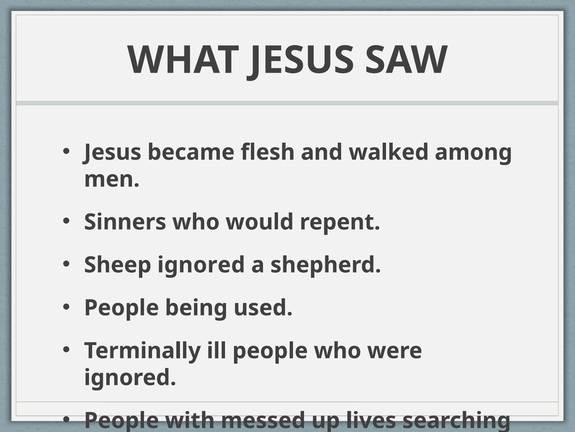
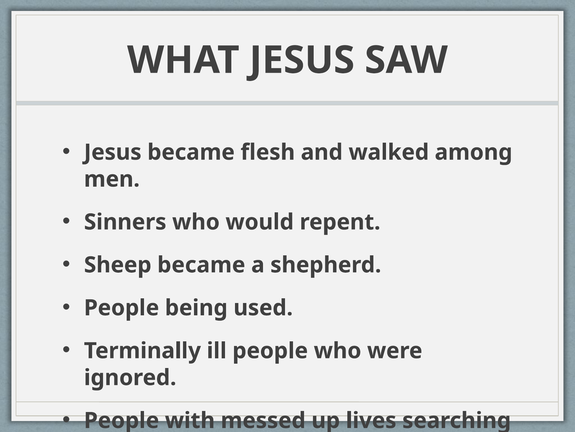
Sheep ignored: ignored -> became
